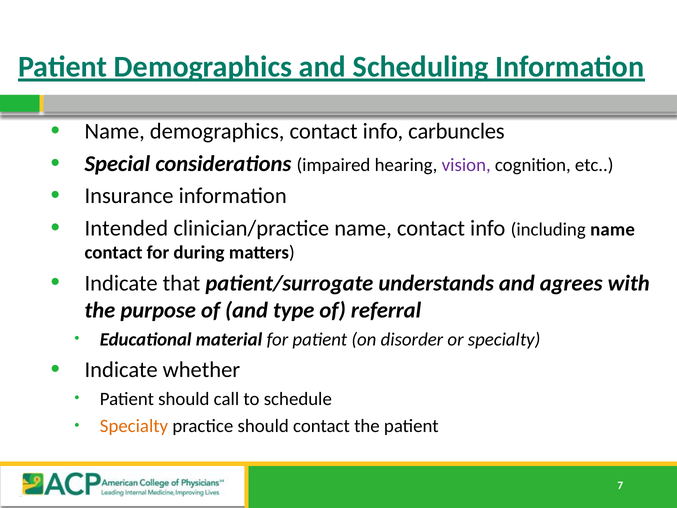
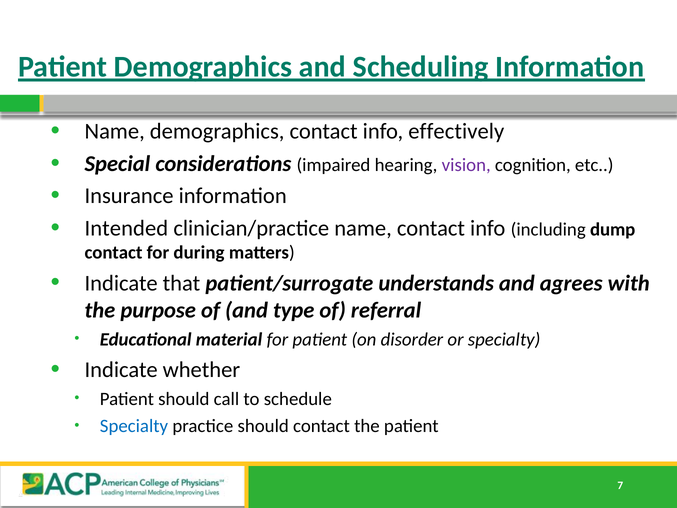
carbuncles: carbuncles -> effectively
including name: name -> dump
Specialty at (134, 426) colour: orange -> blue
